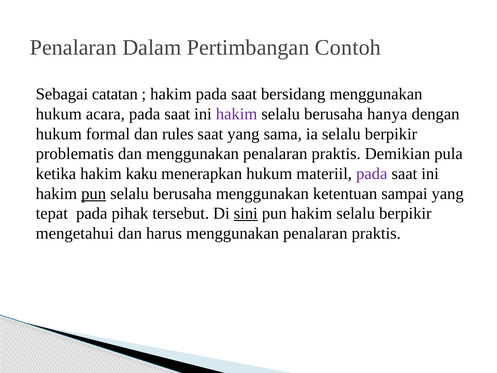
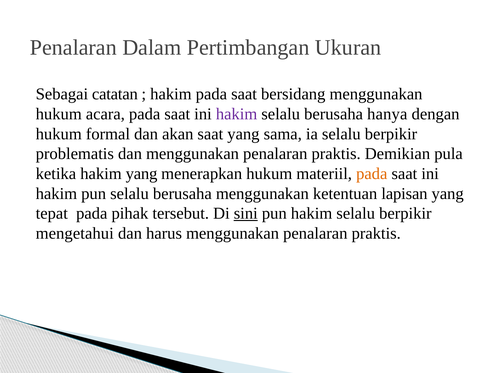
Contoh: Contoh -> Ukuran
rules: rules -> akan
hakim kaku: kaku -> yang
pada at (372, 174) colour: purple -> orange
pun at (94, 193) underline: present -> none
sampai: sampai -> lapisan
